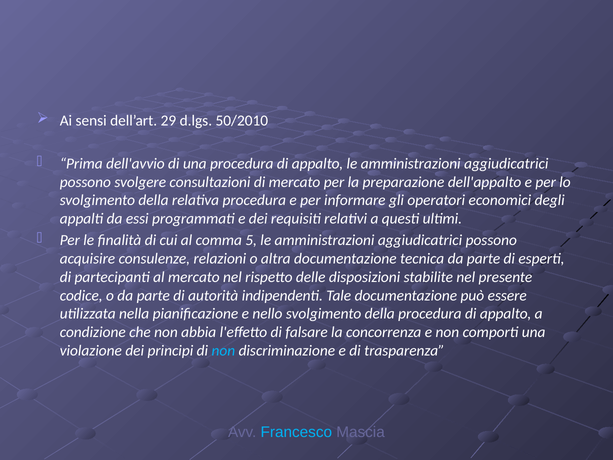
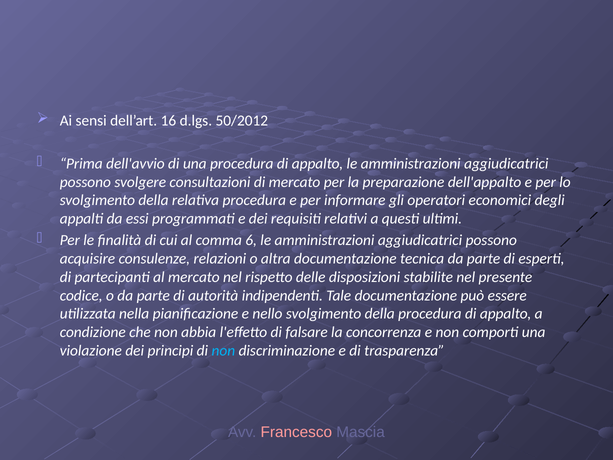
29: 29 -> 16
50/2010: 50/2010 -> 50/2012
5: 5 -> 6
Francesco colour: light blue -> pink
